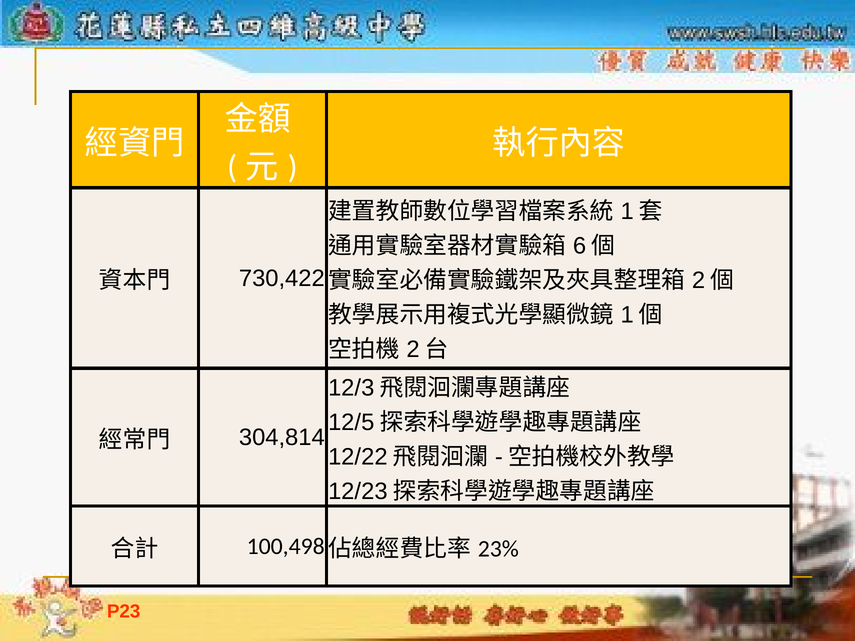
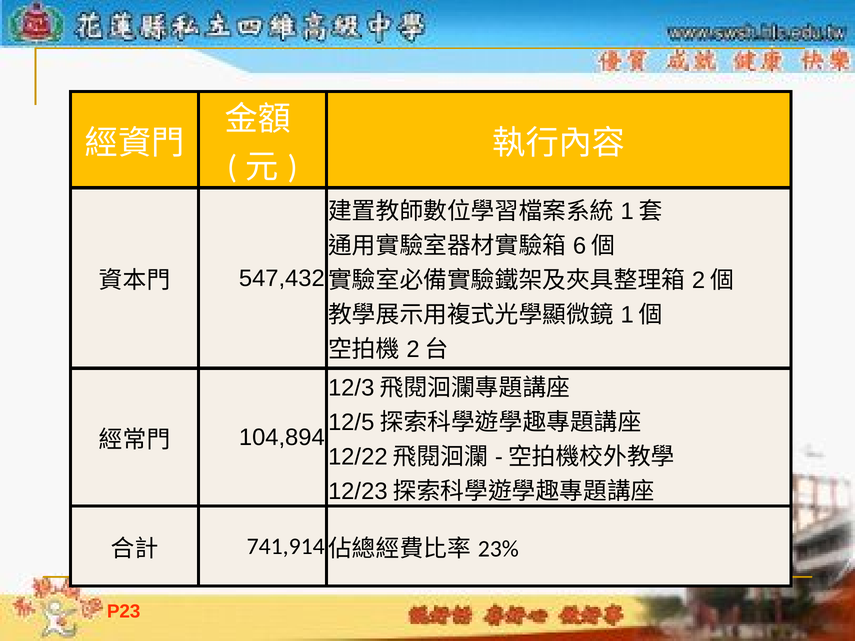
730,422: 730,422 -> 547,432
304,814: 304,814 -> 104,894
100,498: 100,498 -> 741,914
